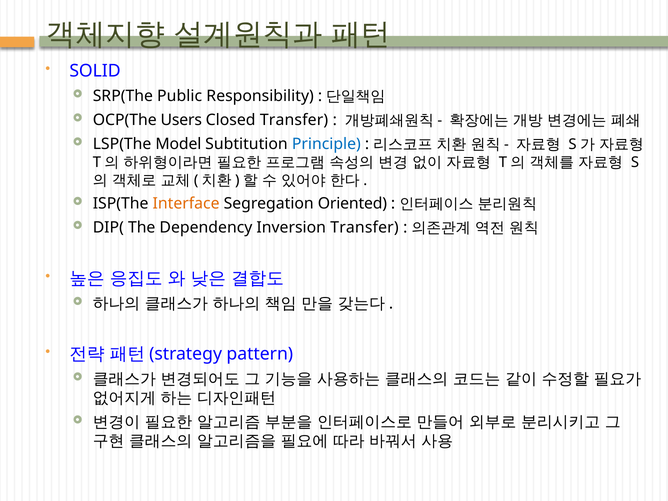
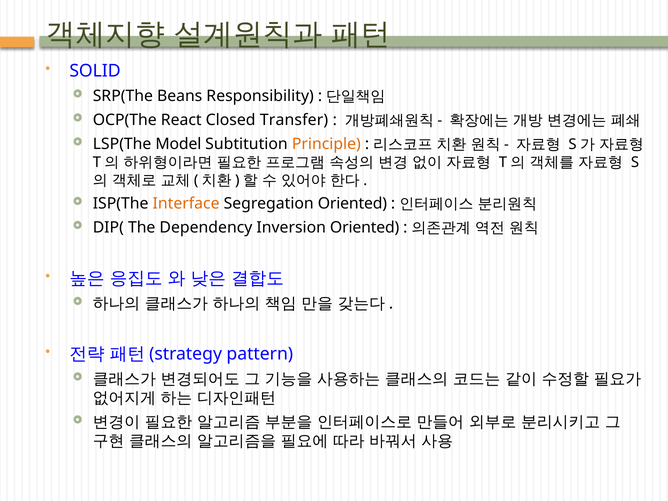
Public: Public -> Beans
Users: Users -> React
Principle colour: blue -> orange
Inversion Transfer: Transfer -> Oriented
